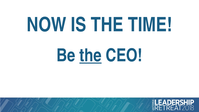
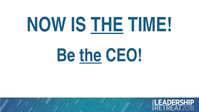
THE at (107, 25) underline: none -> present
